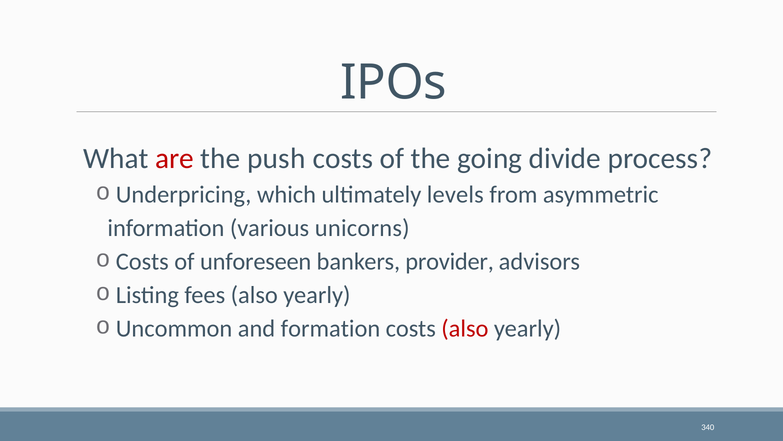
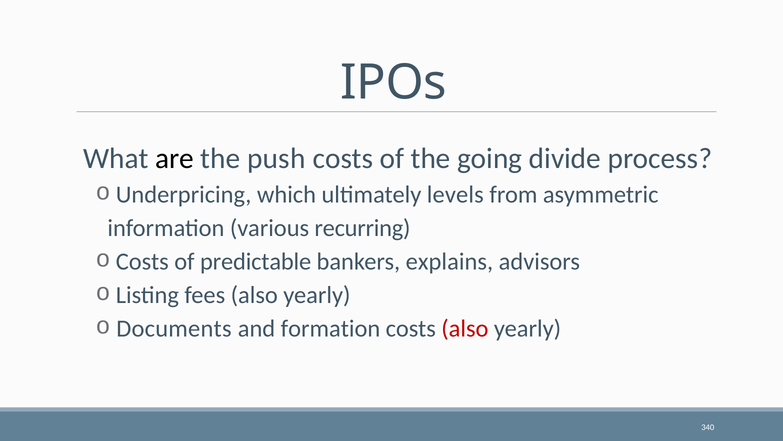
are colour: red -> black
unicorns: unicorns -> recurring
unforeseen: unforeseen -> predictable
provider: provider -> explains
Uncommon: Uncommon -> Documents
